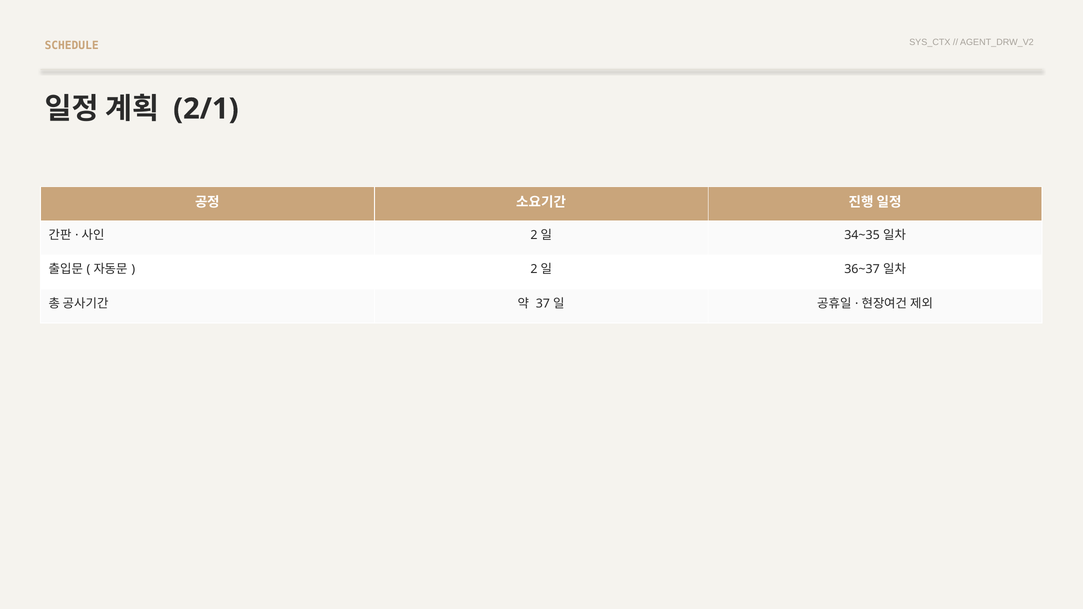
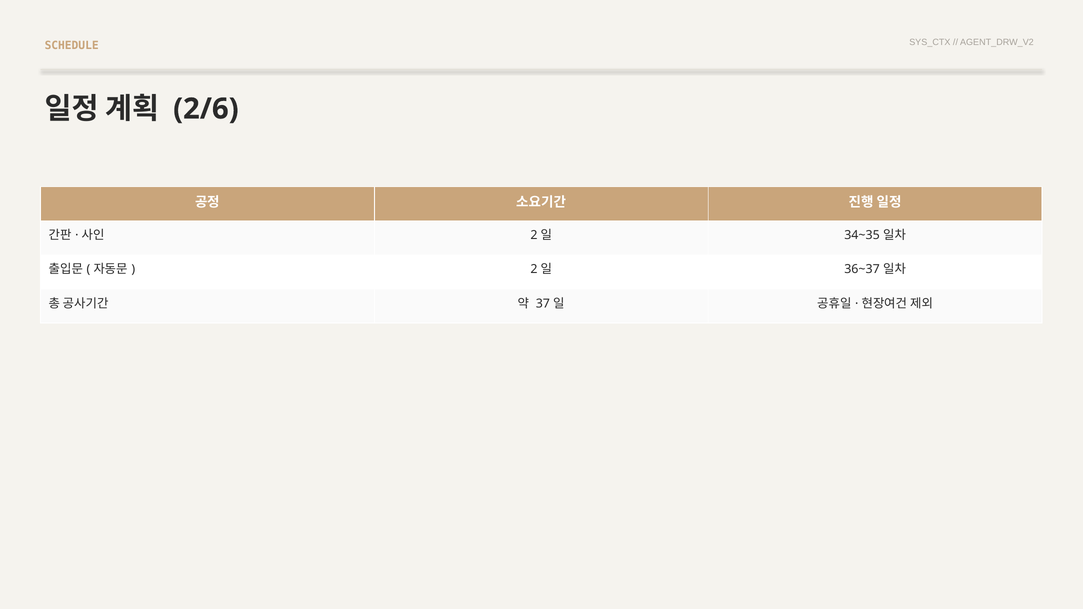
2/1: 2/1 -> 2/6
